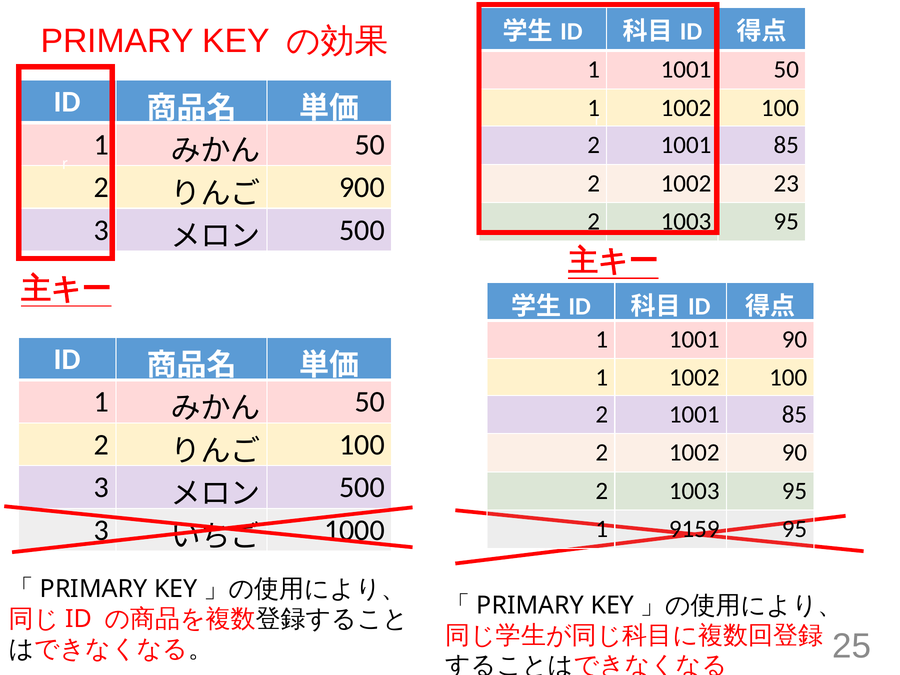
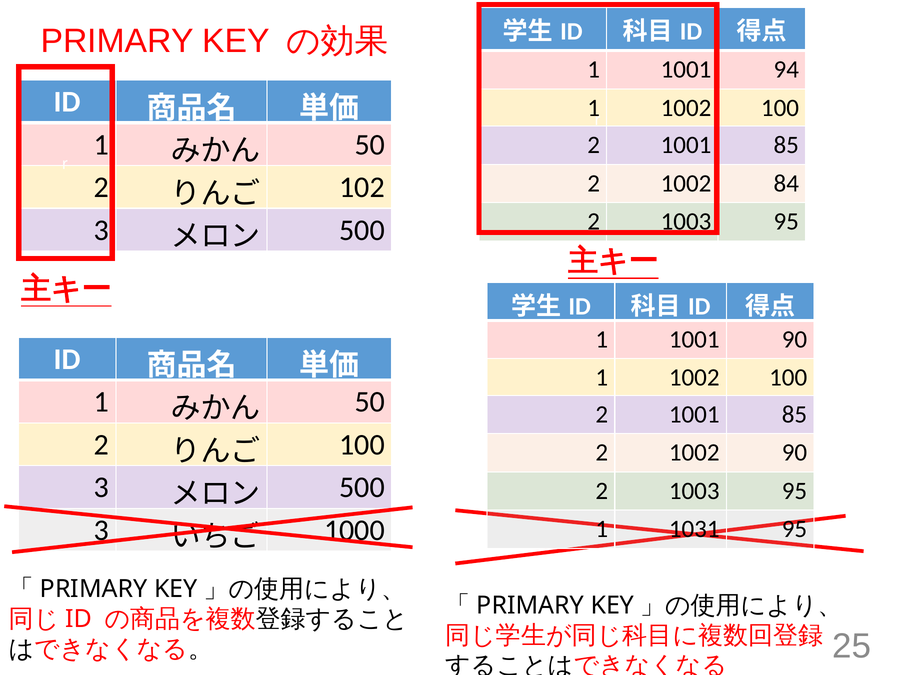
1001 50: 50 -> 94
23: 23 -> 84
900: 900 -> 102
9159: 9159 -> 1031
